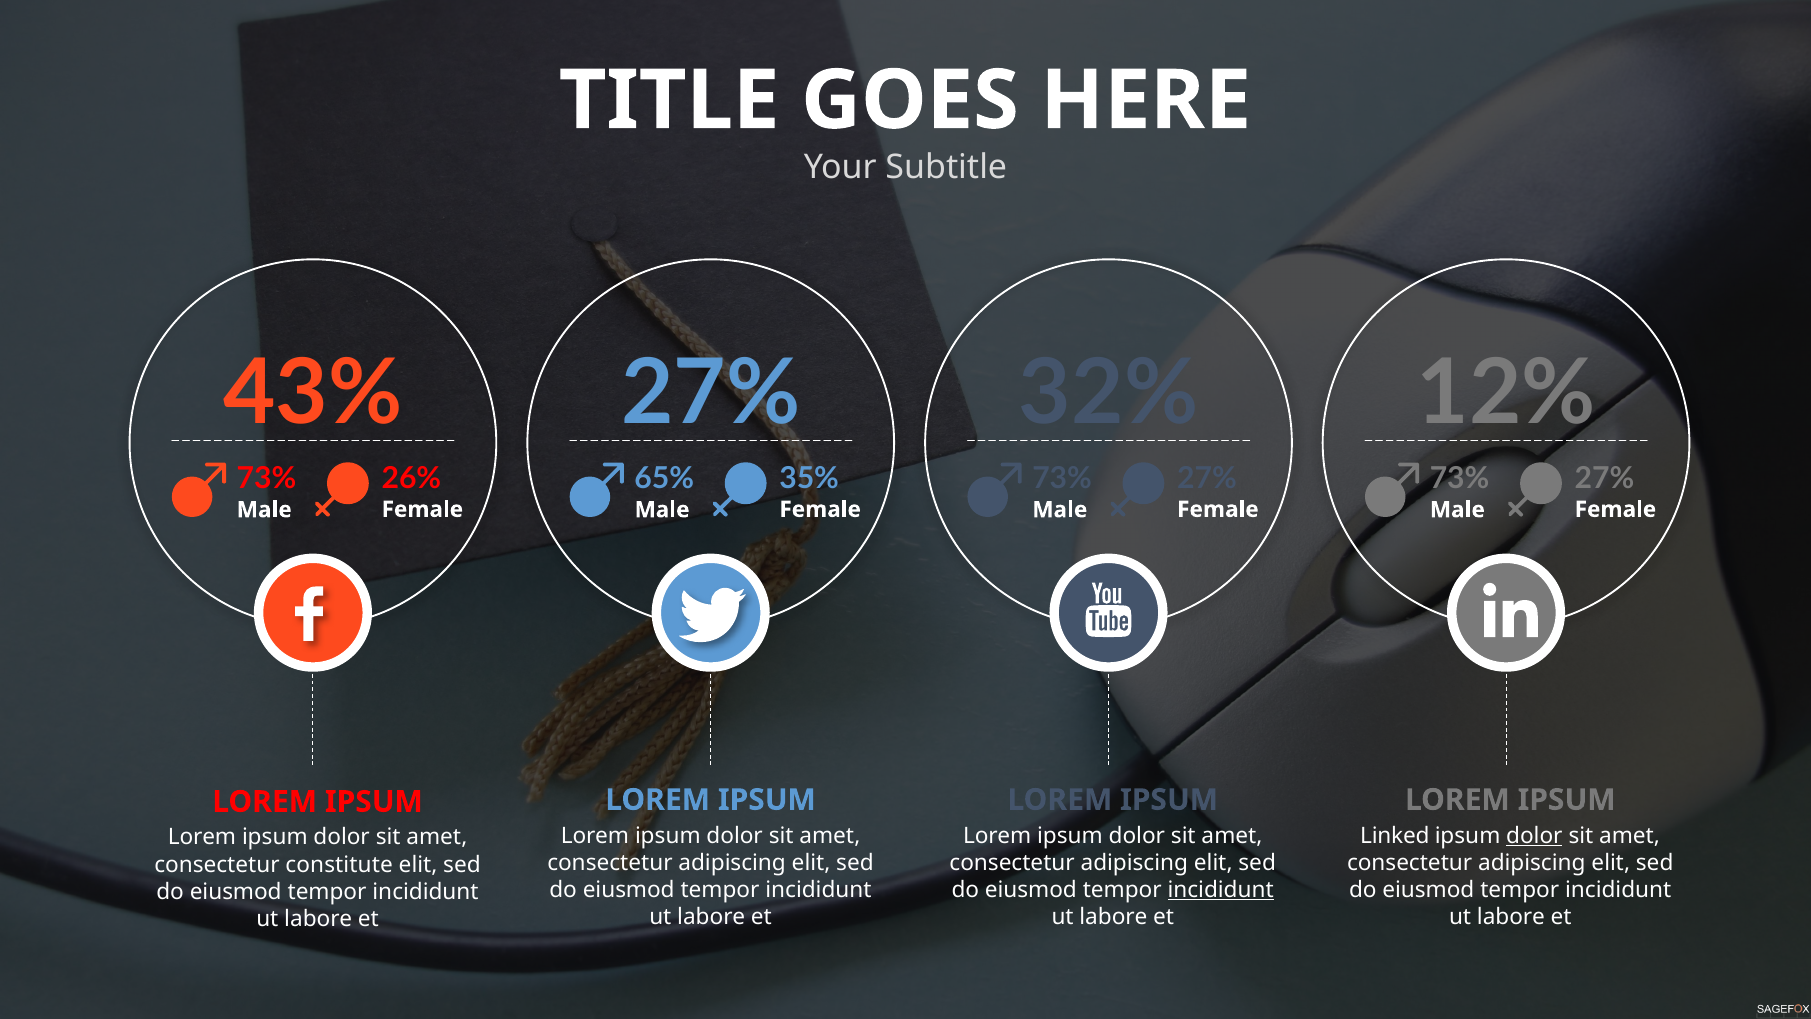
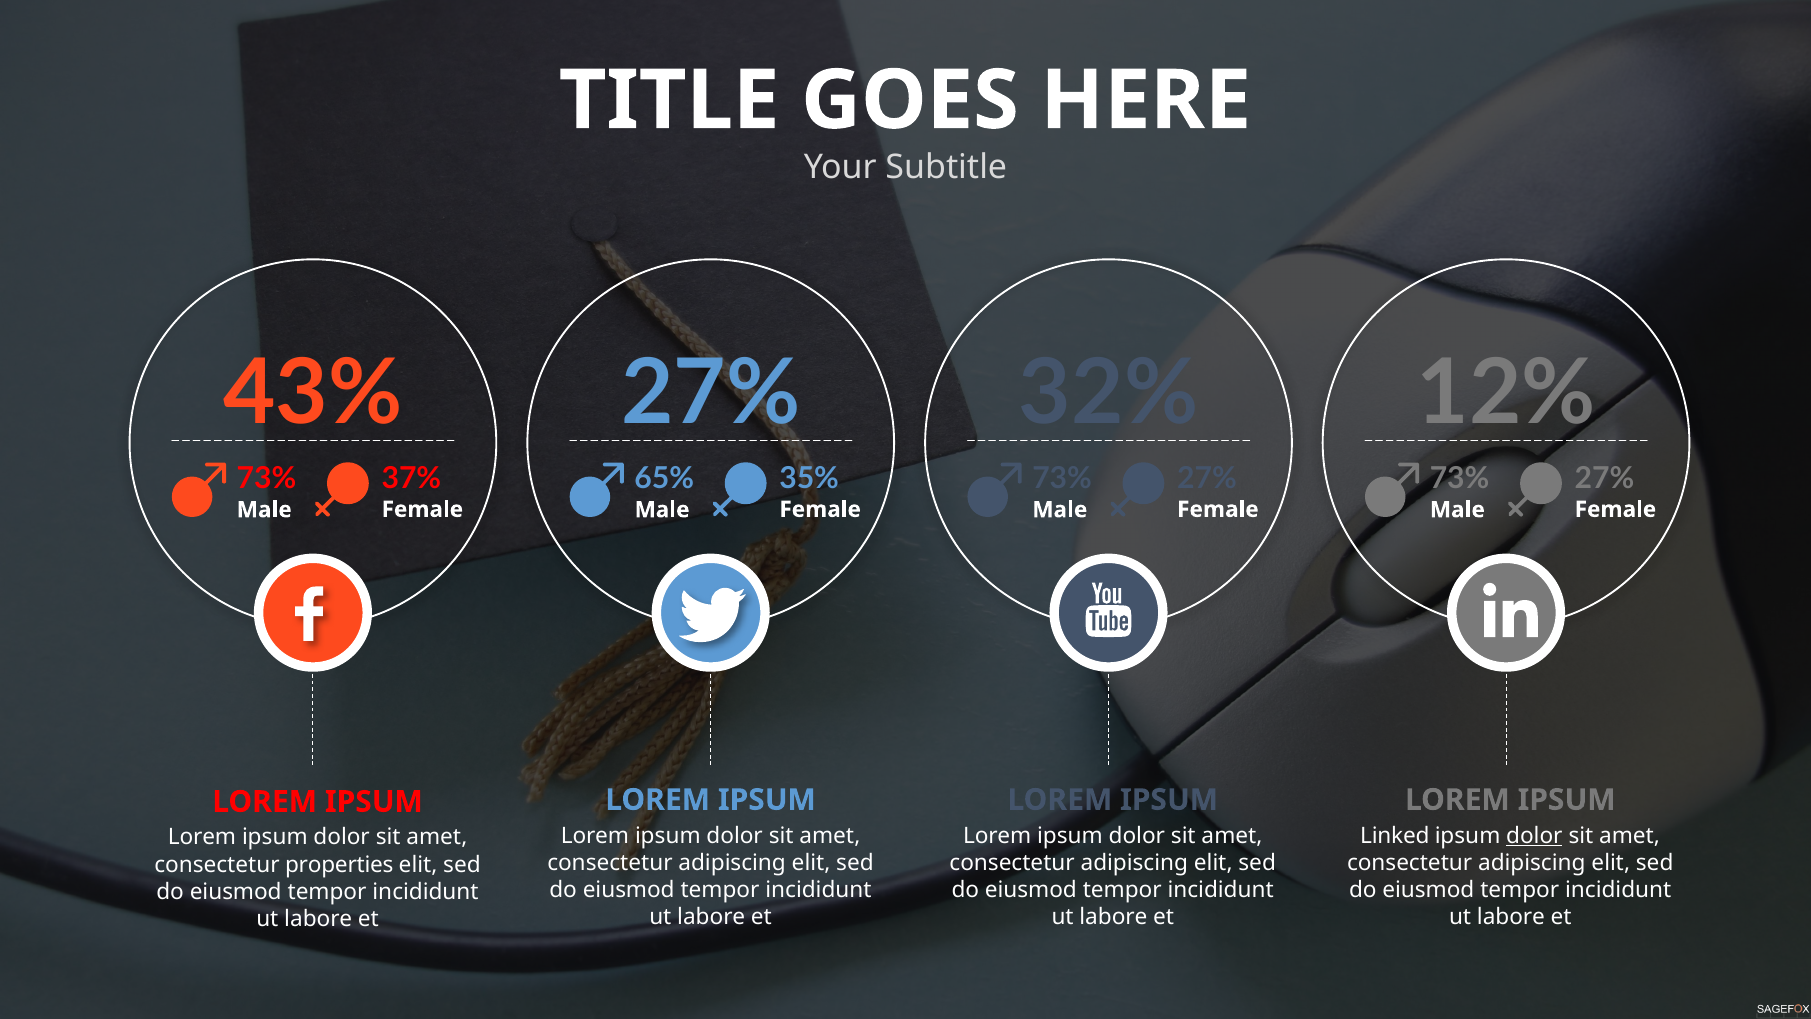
26%: 26% -> 37%
constitute: constitute -> properties
incididunt at (1221, 890) underline: present -> none
